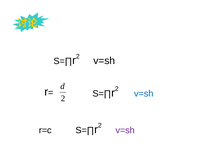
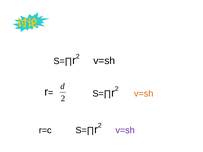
v=sh at (144, 94) colour: blue -> orange
